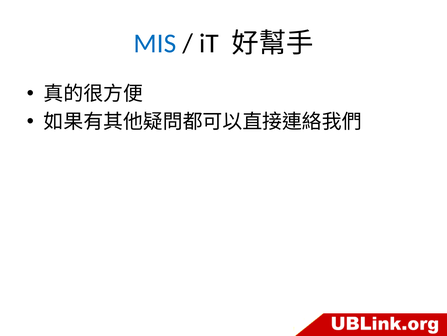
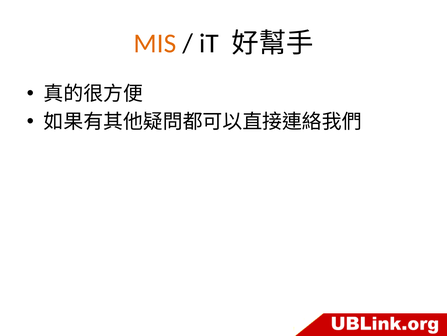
MIS colour: blue -> orange
